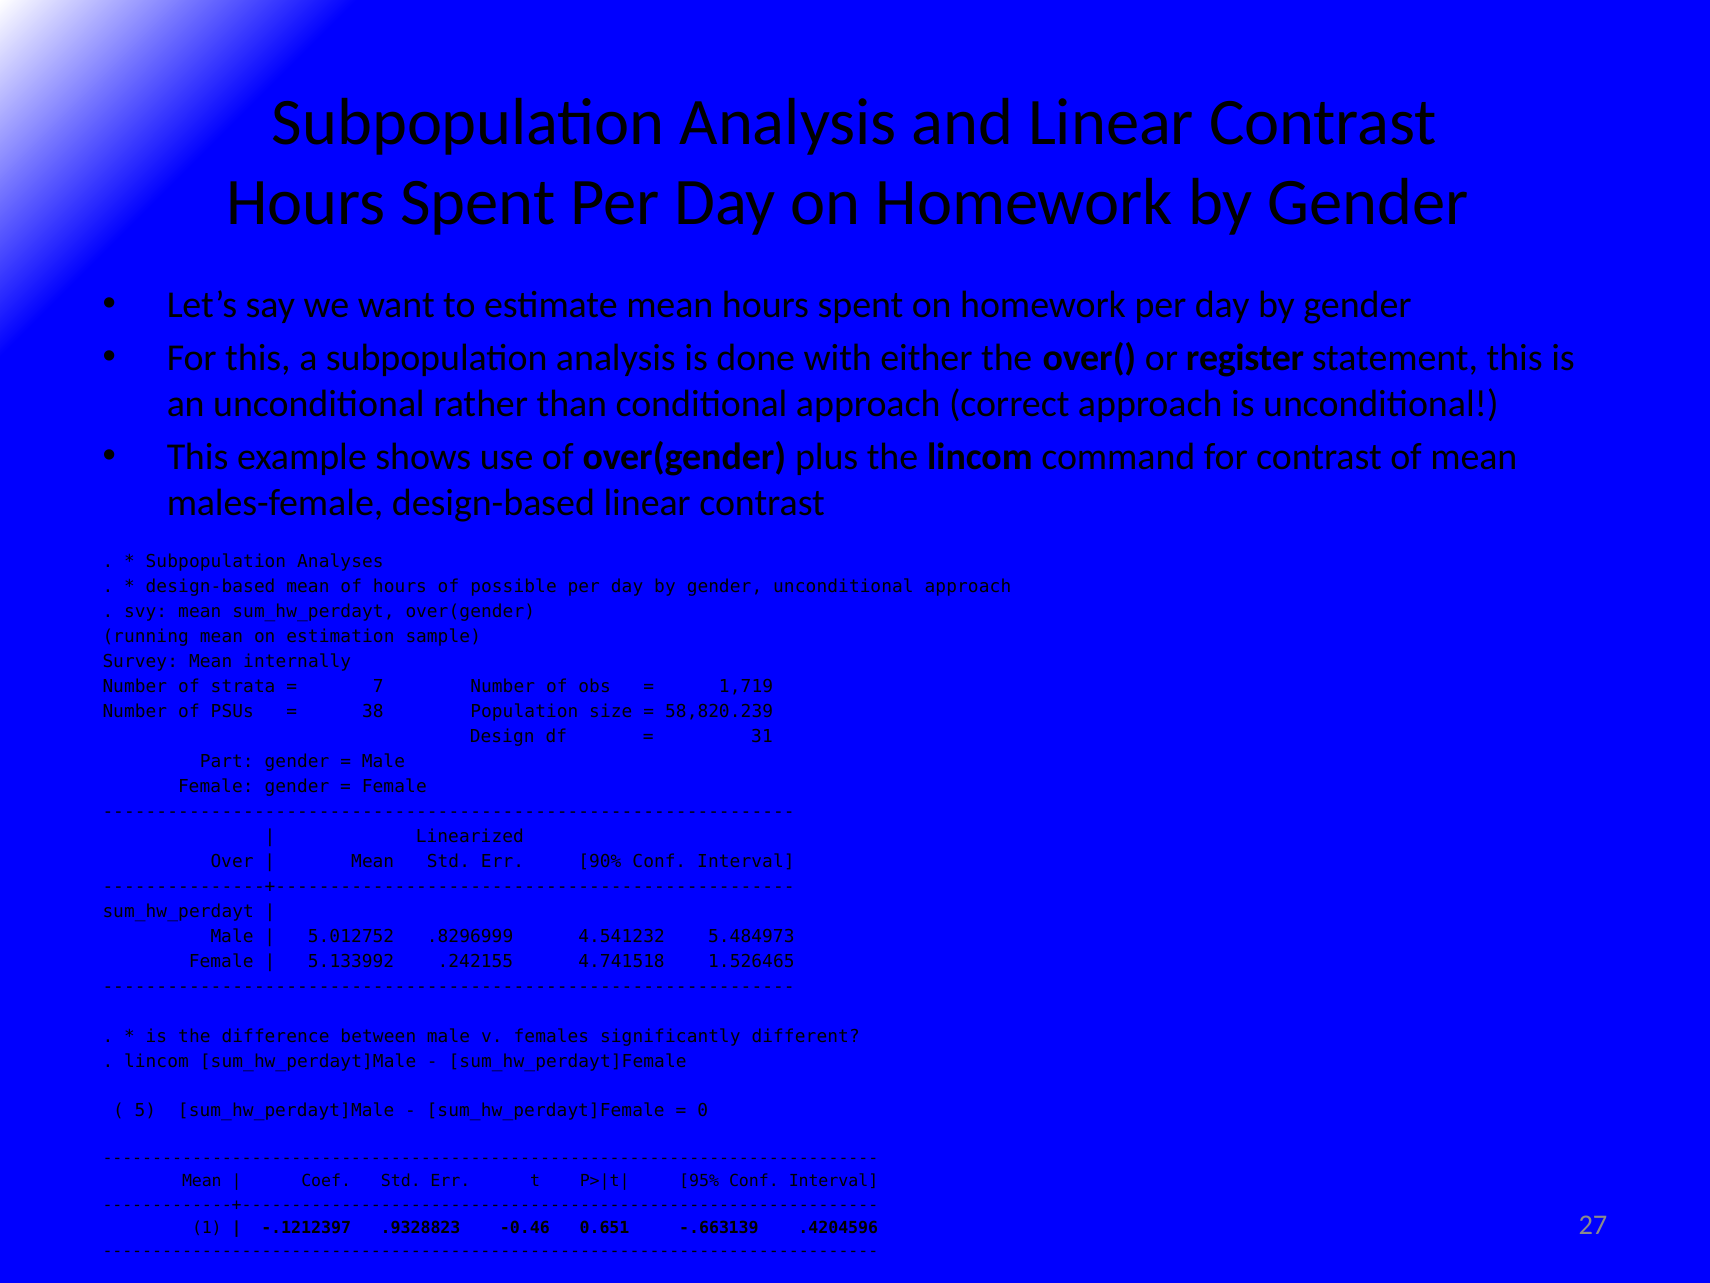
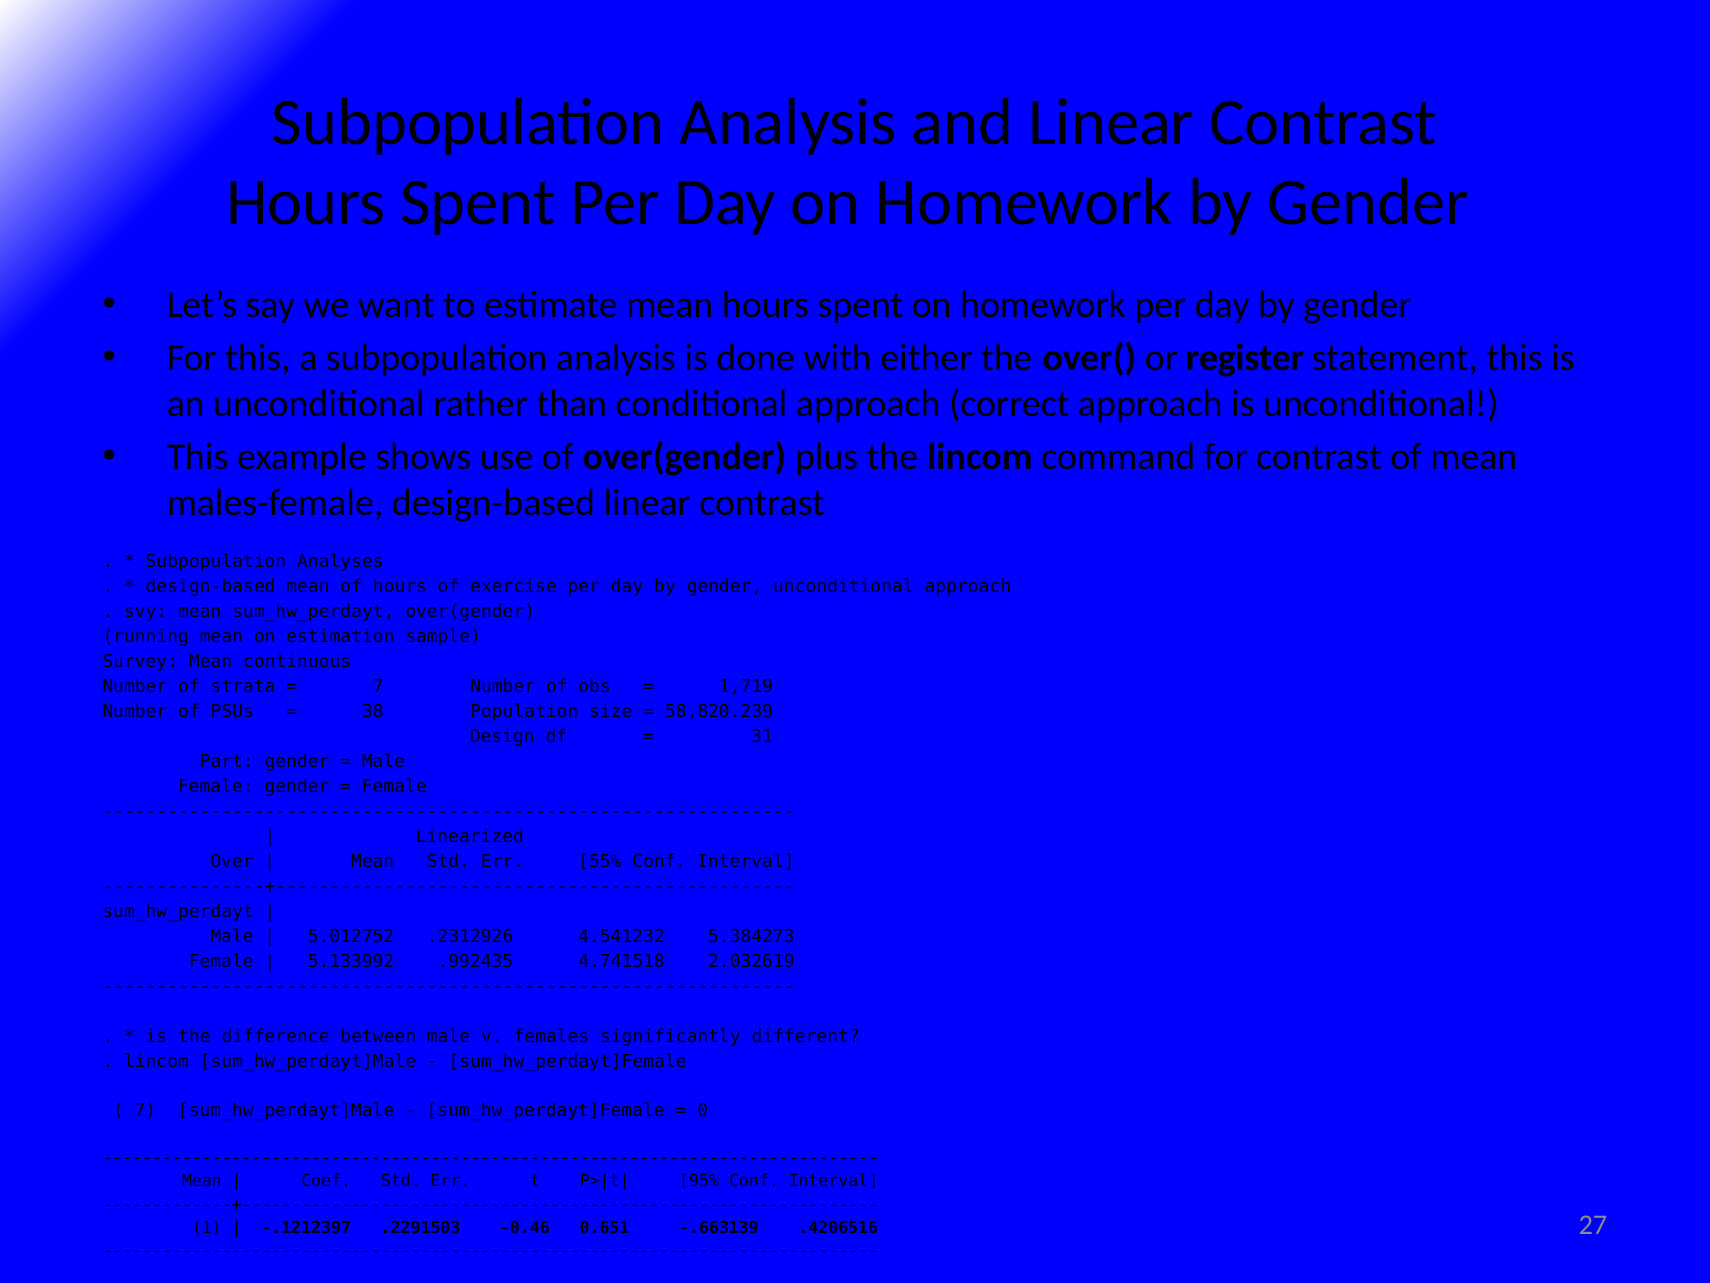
possible: possible -> exercise
internally: internally -> continuous
90%: 90% -> 55%
.8296999: .8296999 -> .2312926
5.484973: 5.484973 -> 5.384273
.242155: .242155 -> .992435
1.526465: 1.526465 -> 2.032619
5 at (145, 1111): 5 -> 7
.9328823: .9328823 -> .2291503
.4204596: .4204596 -> .4206516
